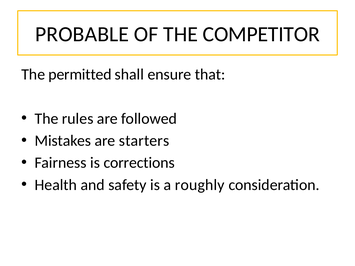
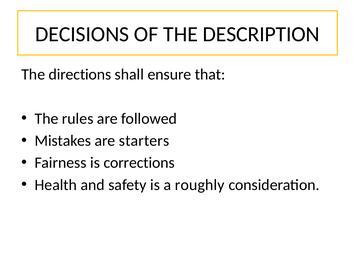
PROBABLE: PROBABLE -> DECISIONS
COMPETITOR: COMPETITOR -> DESCRIPTION
permitted: permitted -> directions
